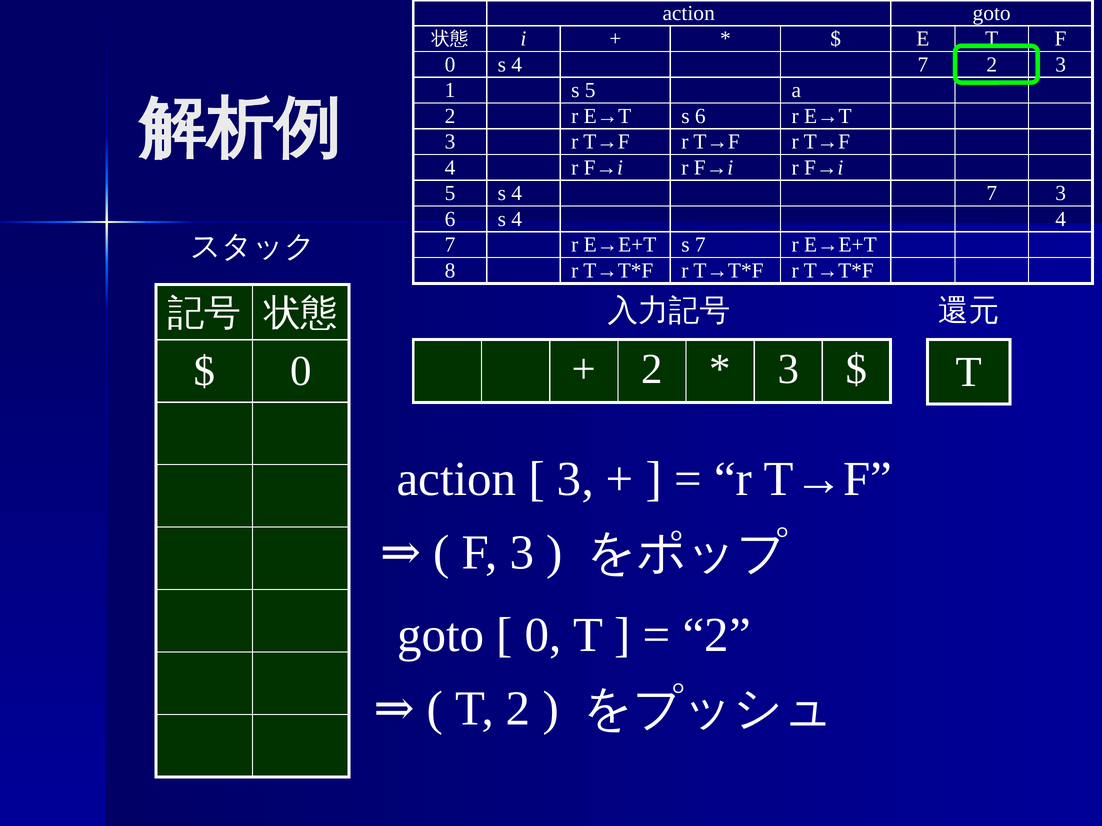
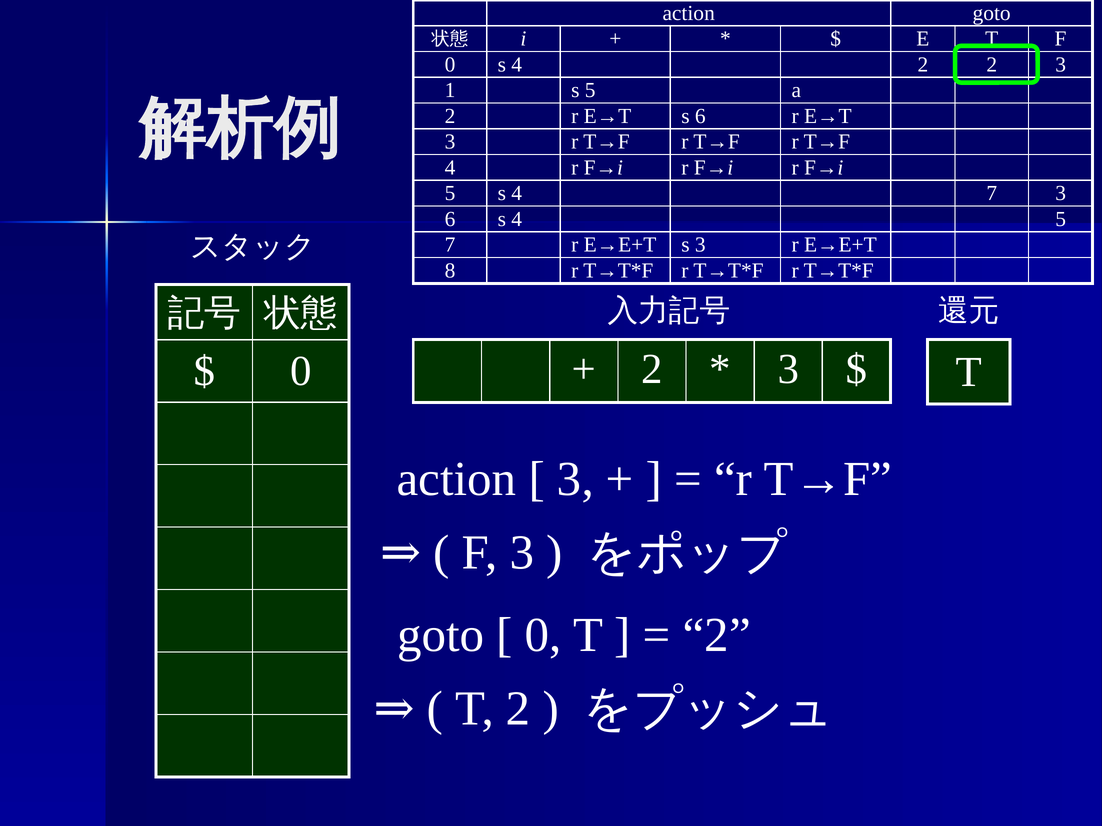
0 s 4 7: 7 -> 2
4 4: 4 -> 5
s 7: 7 -> 3
